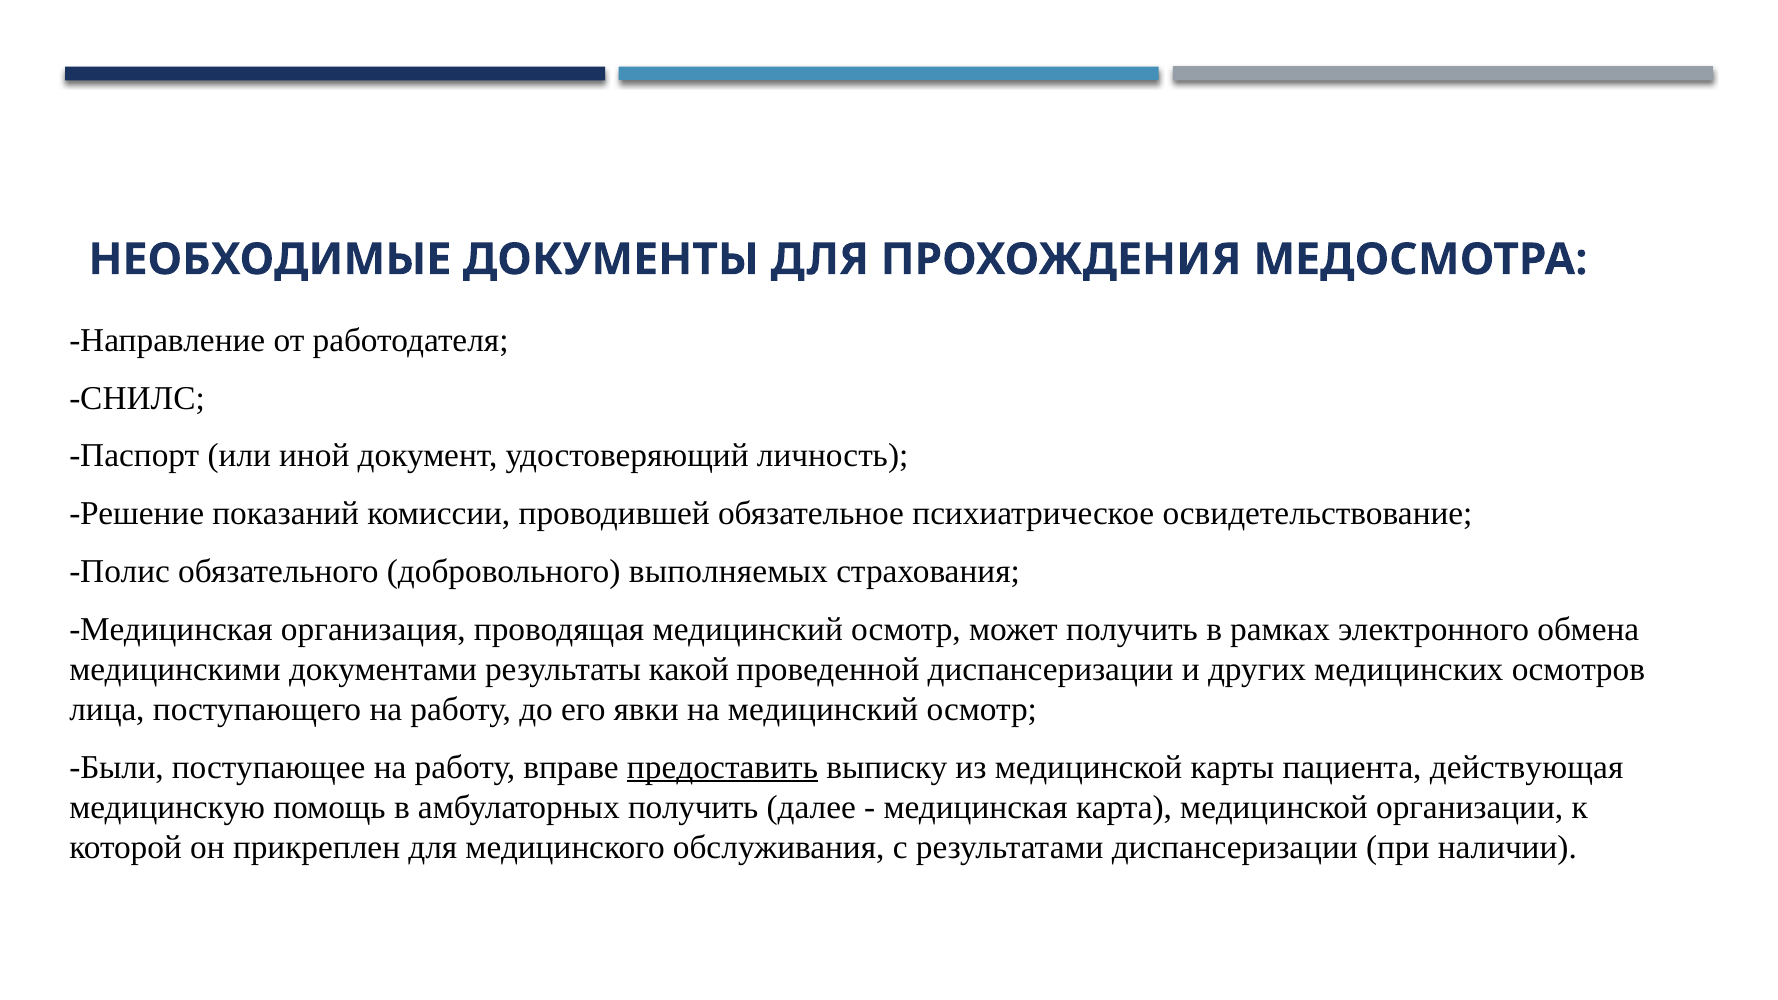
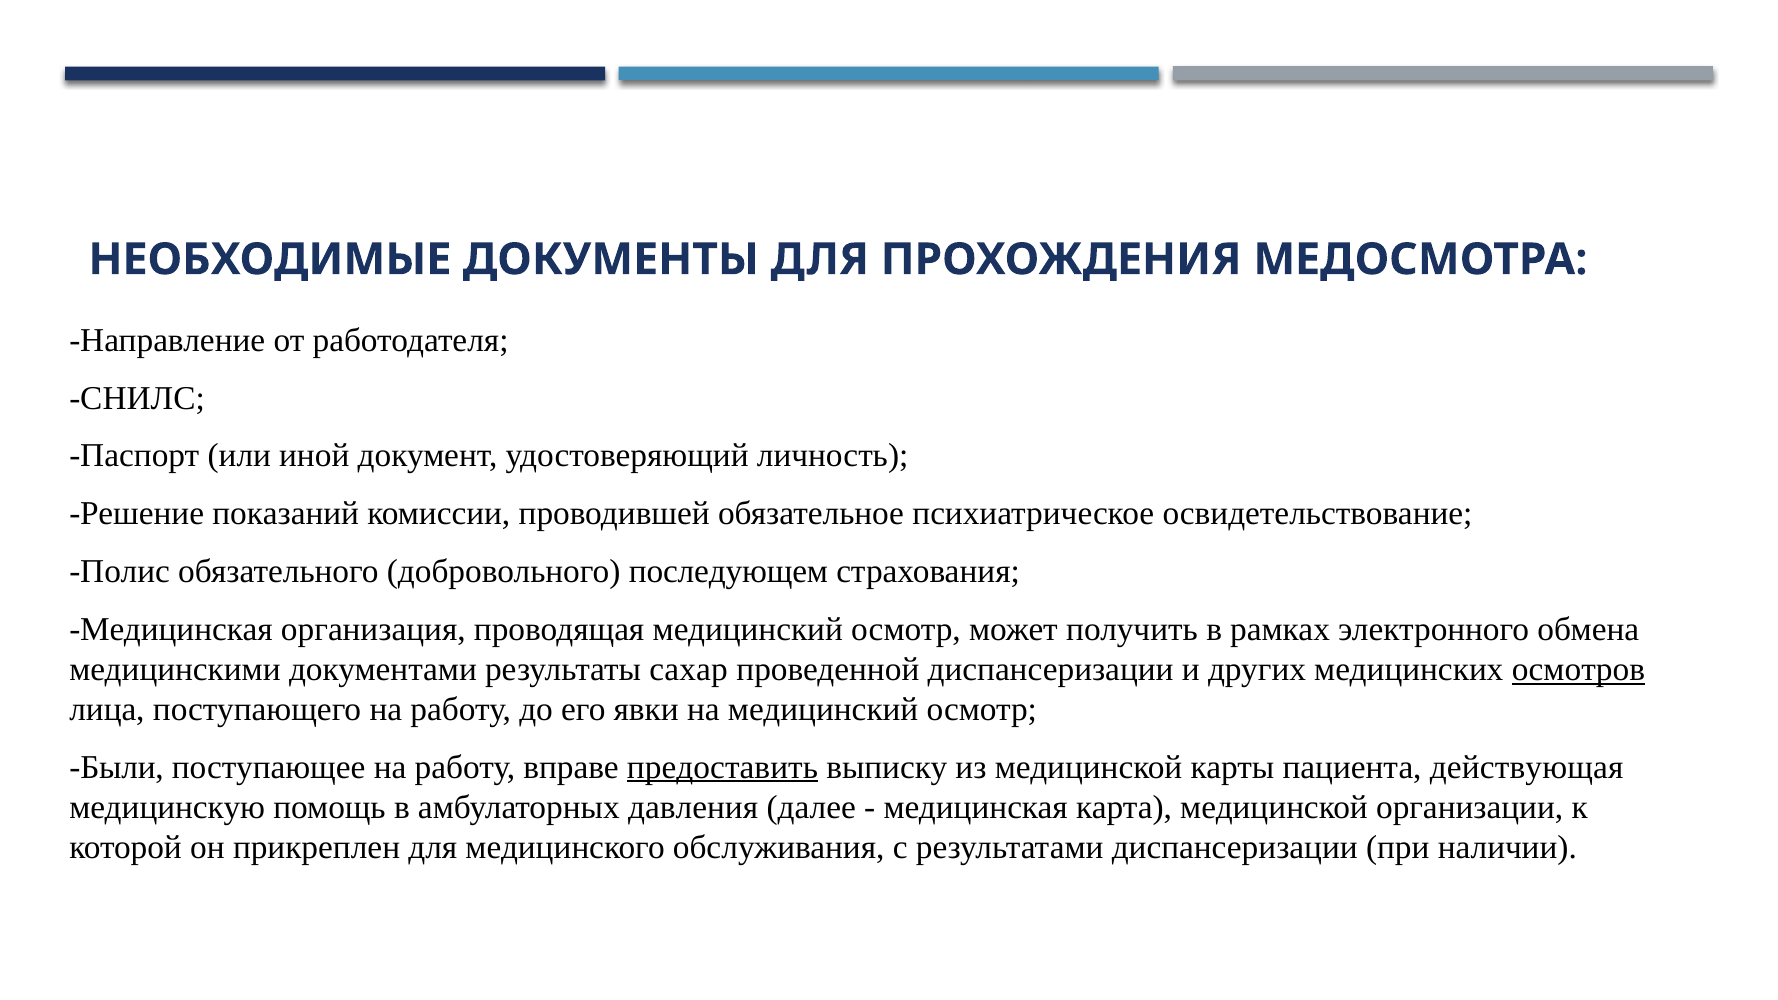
выполняемых: выполняемых -> последующем
какой: какой -> сахар
осмотров underline: none -> present
амбулаторных получить: получить -> давления
